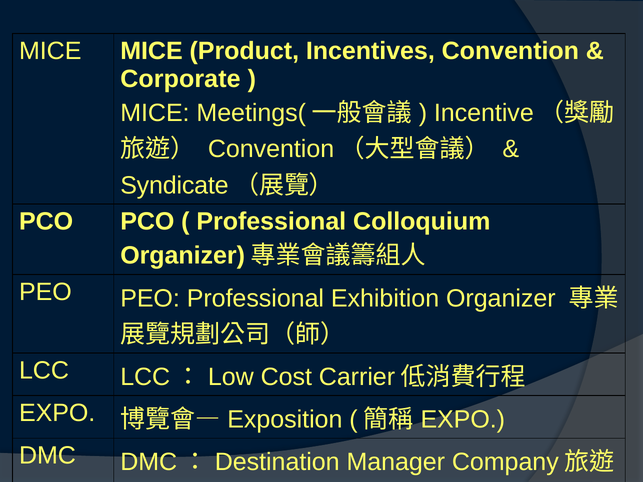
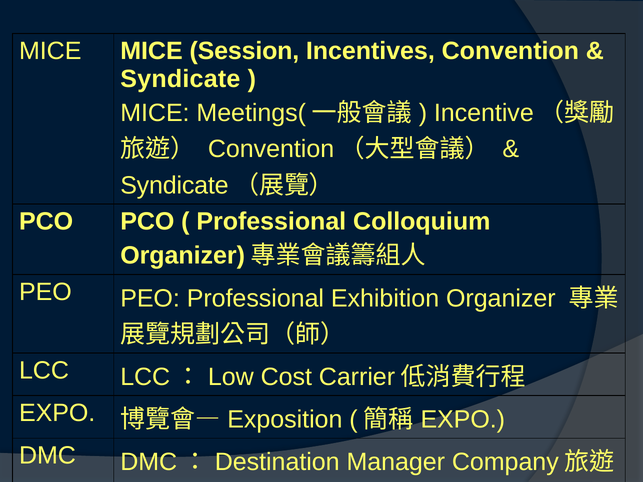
Product: Product -> Session
Corporate at (180, 79): Corporate -> Syndicate
